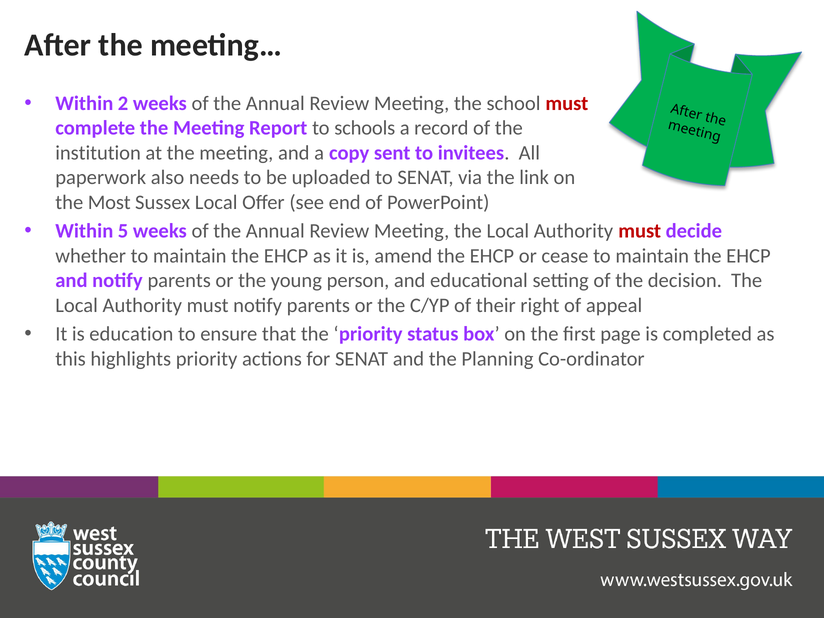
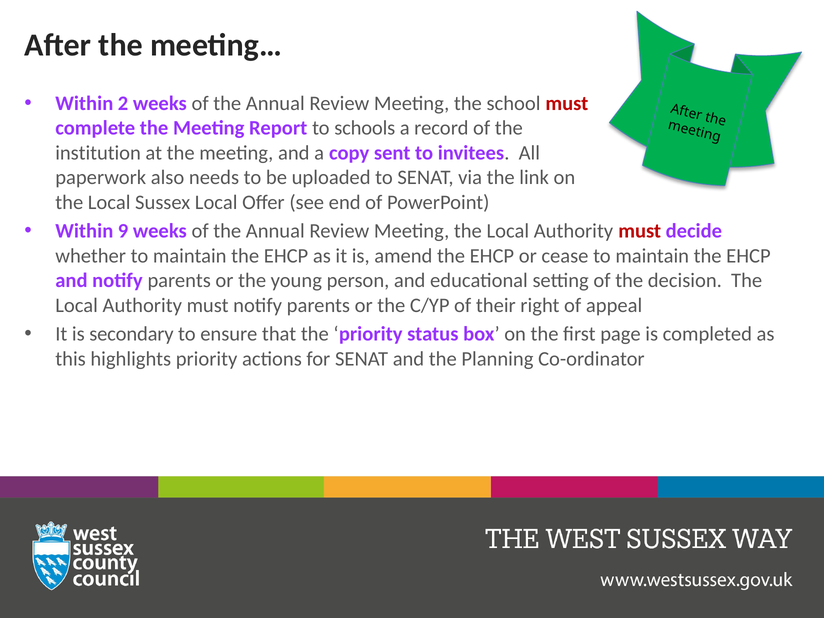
Most at (109, 202): Most -> Local
5: 5 -> 9
education: education -> secondary
